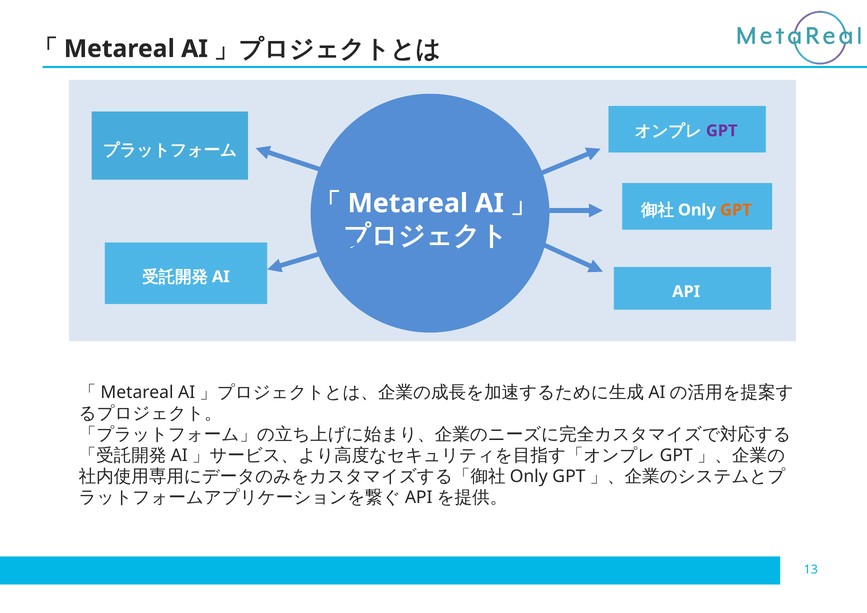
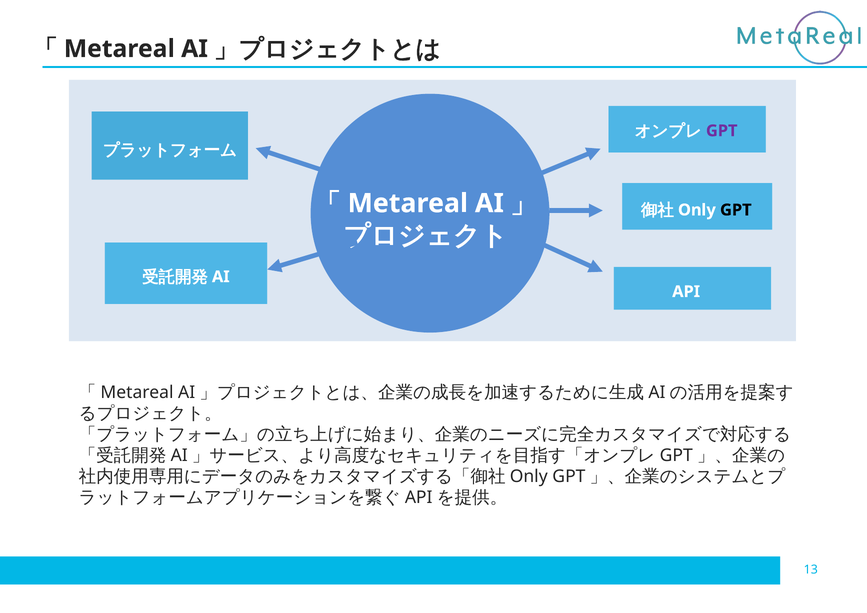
GPT at (736, 210) colour: orange -> black
